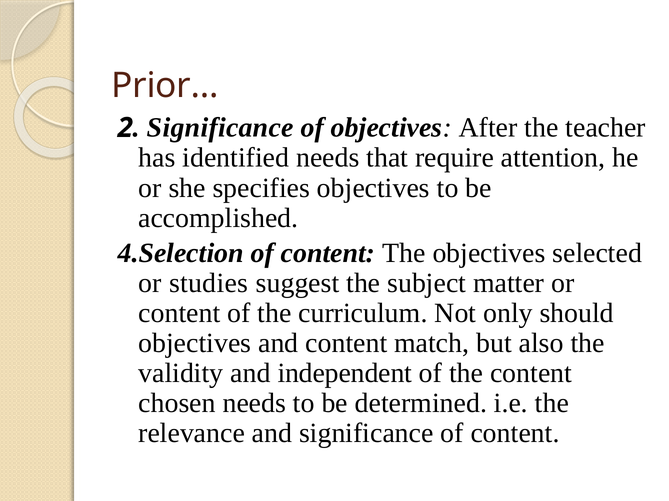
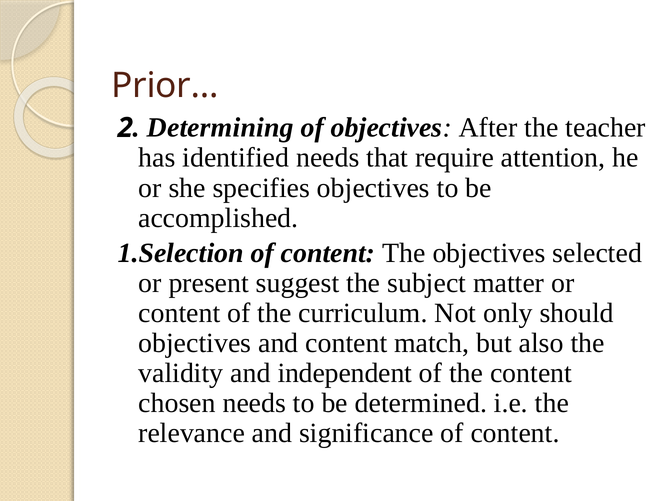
Significance at (220, 128): Significance -> Determining
4.Selection: 4.Selection -> 1.Selection
studies: studies -> present
